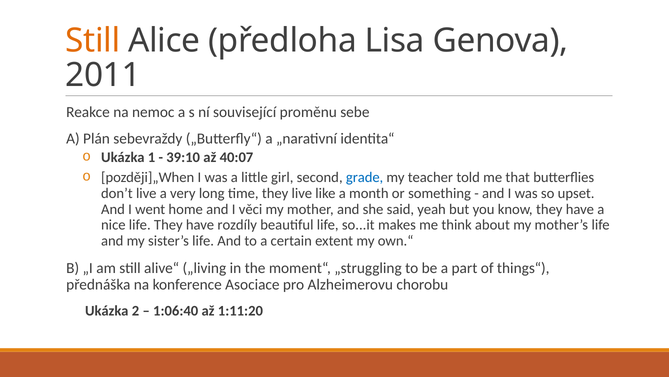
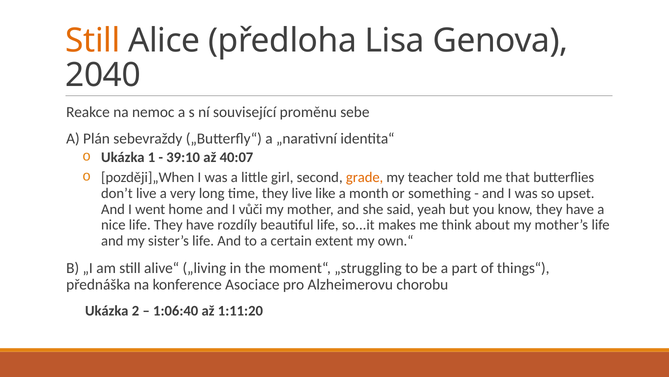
2011: 2011 -> 2040
grade colour: blue -> orange
věci: věci -> vůči
